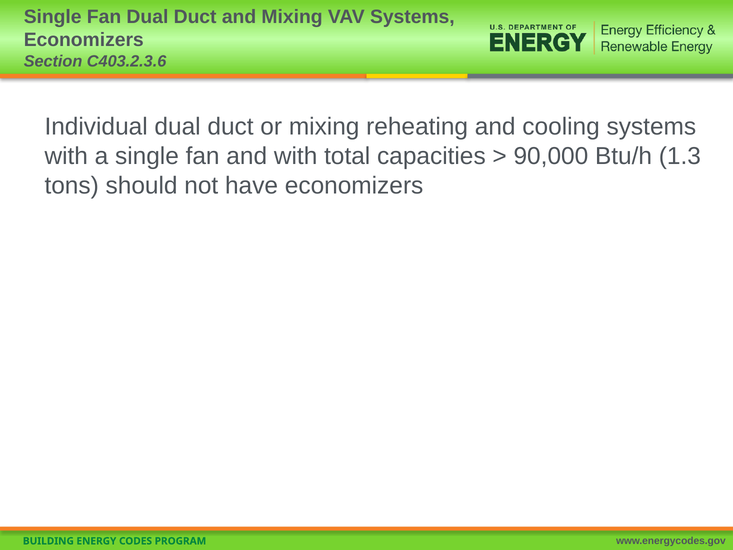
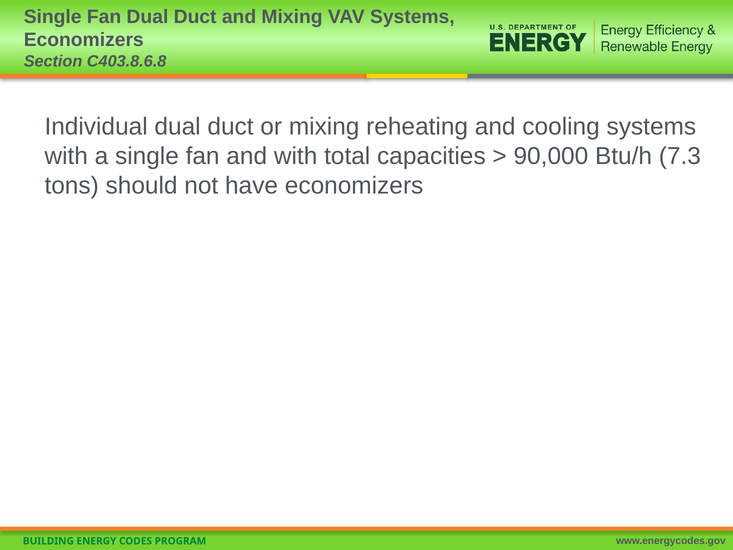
C403.2.3.6: C403.2.3.6 -> C403.8.6.8
1.3: 1.3 -> 7.3
